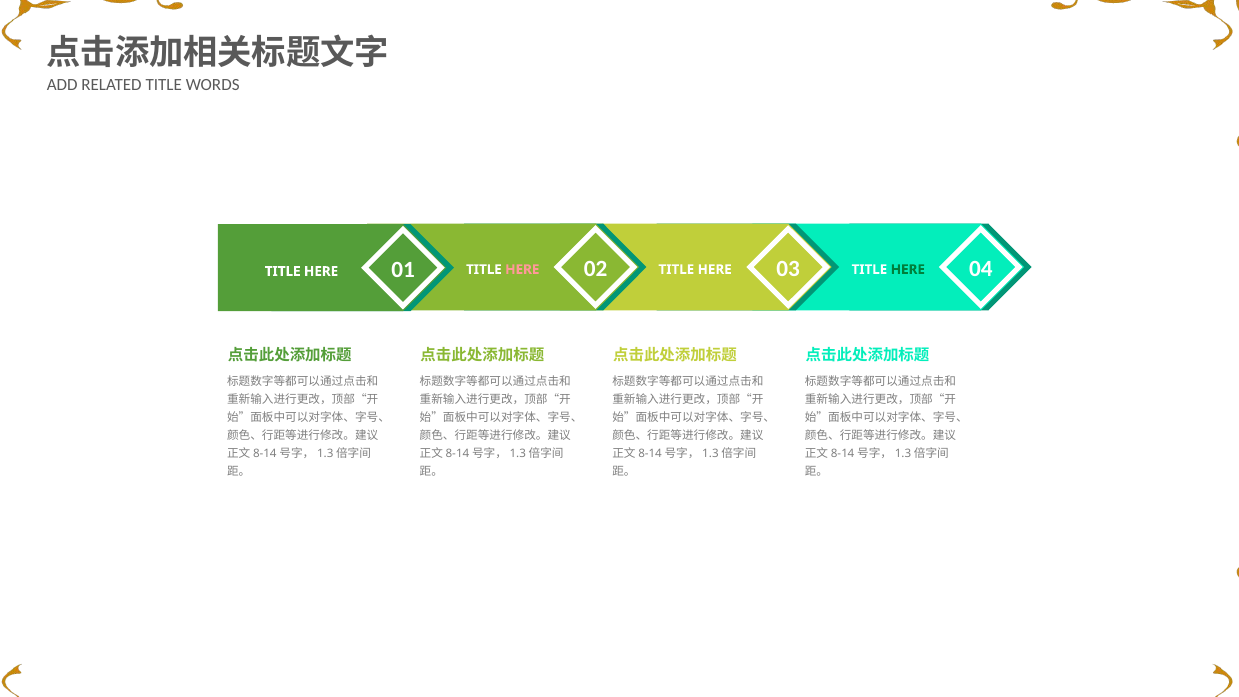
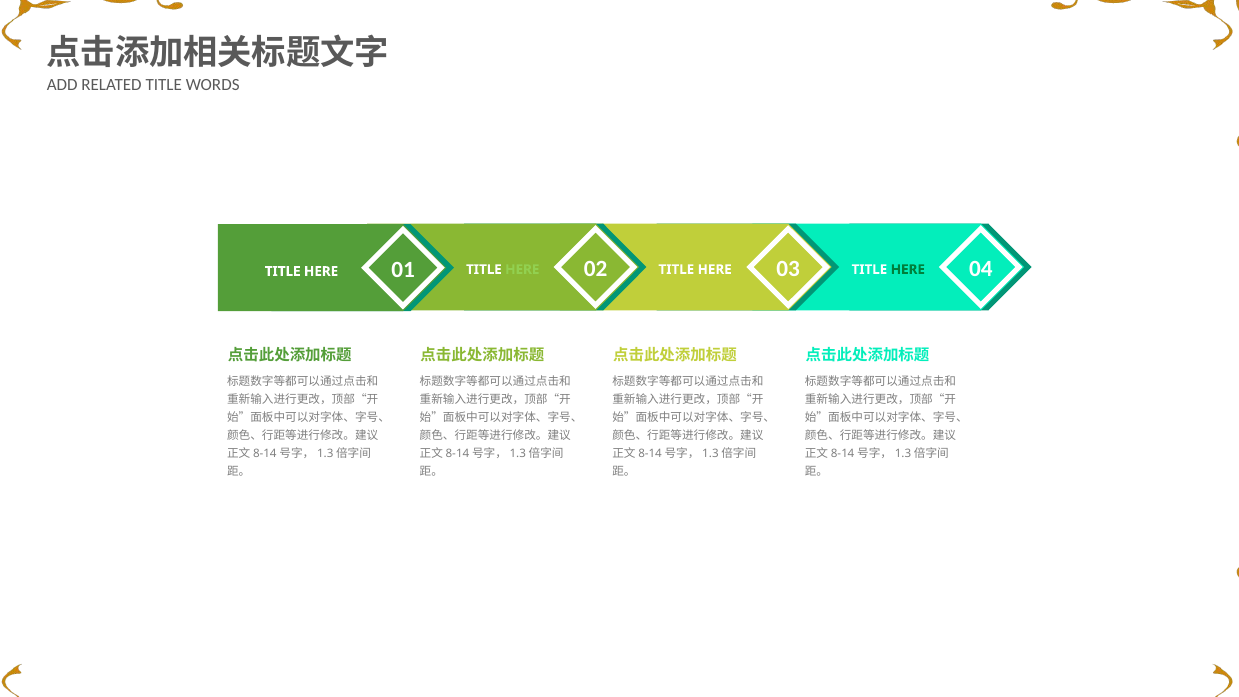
HERE at (522, 269) colour: pink -> light green
